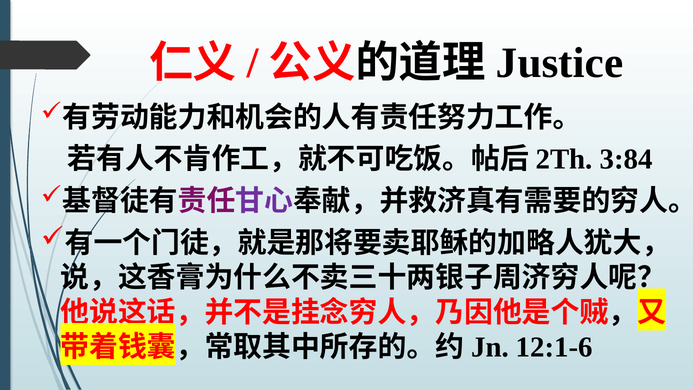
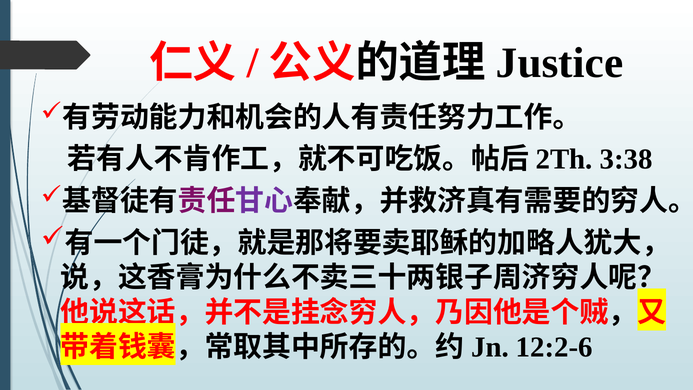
3:84: 3:84 -> 3:38
12:1-6: 12:1-6 -> 12:2-6
